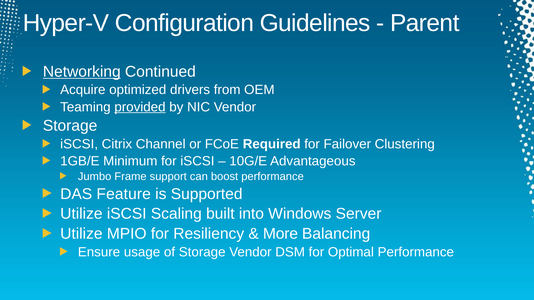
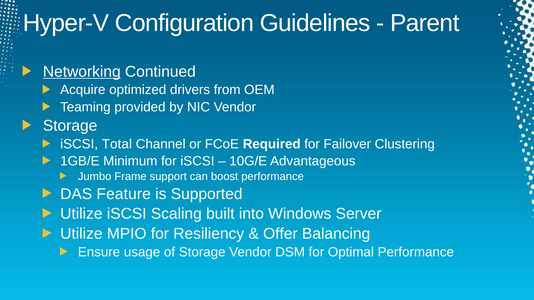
provided underline: present -> none
Citrix: Citrix -> Total
More: More -> Offer
